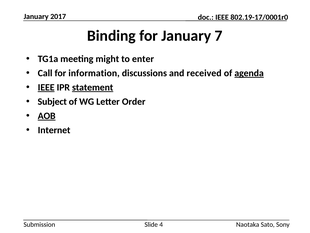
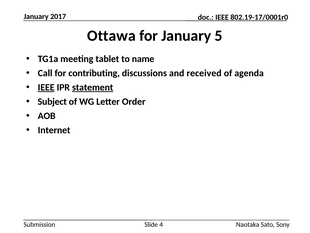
Binding: Binding -> Ottawa
7: 7 -> 5
might: might -> tablet
enter: enter -> name
information: information -> contributing
agenda underline: present -> none
AOB underline: present -> none
